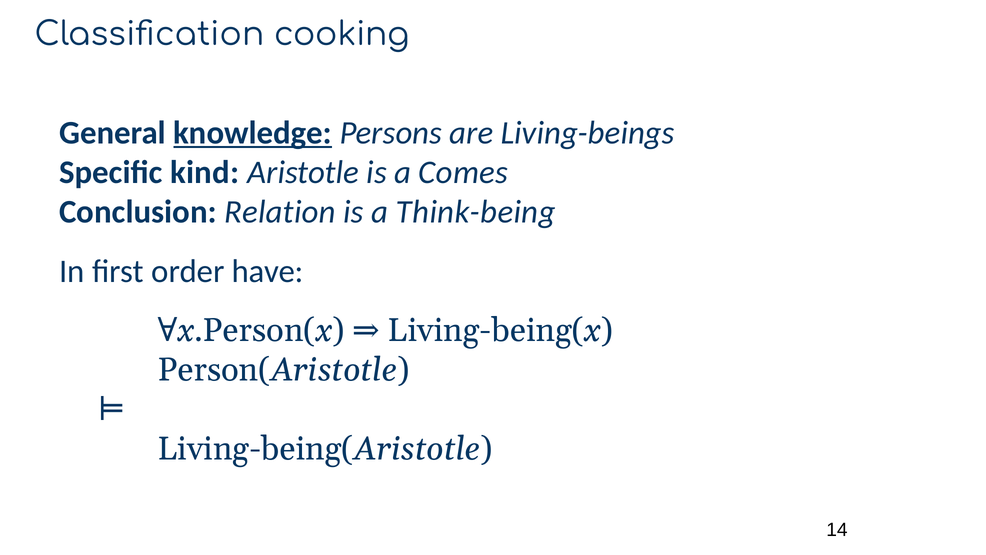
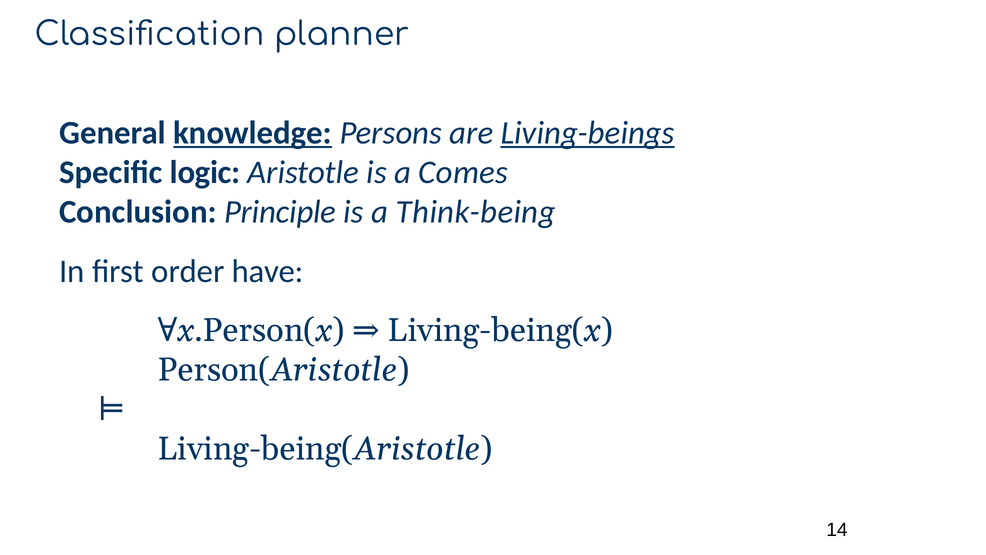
cooking: cooking -> planner
Living-beings underline: none -> present
kind: kind -> logic
Relation: Relation -> Principle
